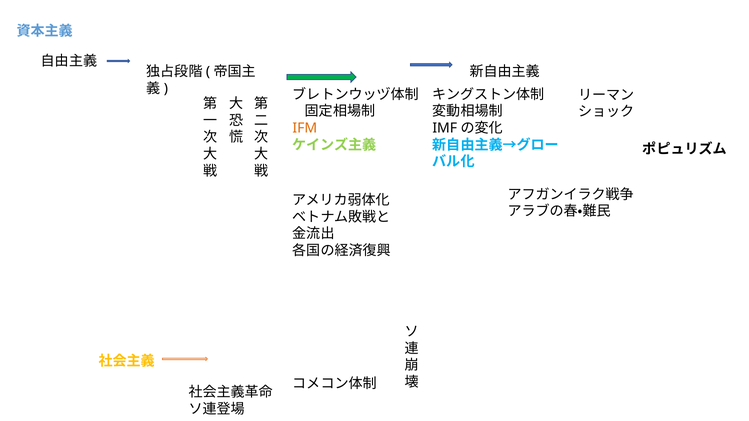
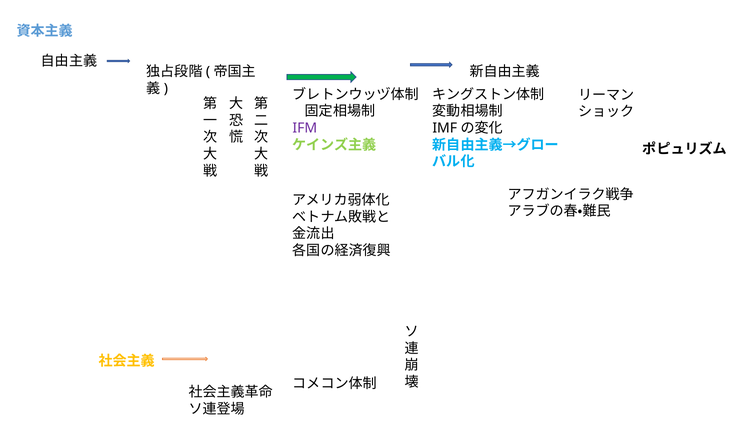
IFM colour: orange -> purple
